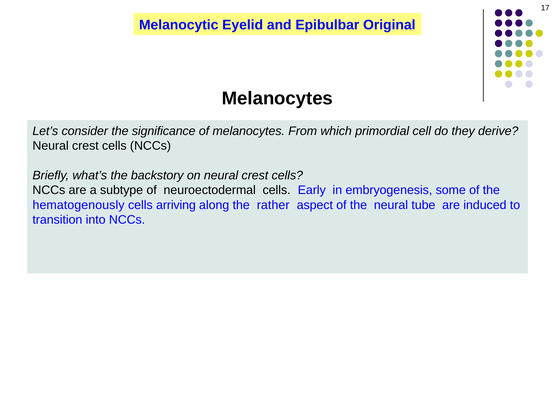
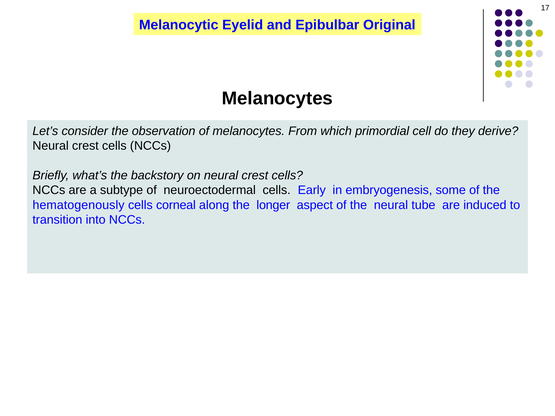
significance: significance -> observation
cells arriving: arriving -> corneal
rather: rather -> longer
